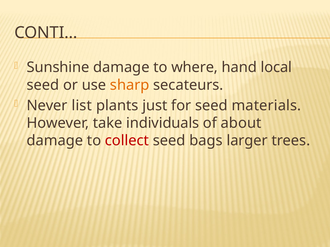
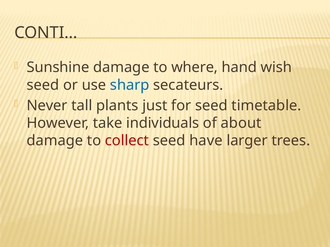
local: local -> wish
sharp colour: orange -> blue
list: list -> tall
materials: materials -> timetable
bags: bags -> have
